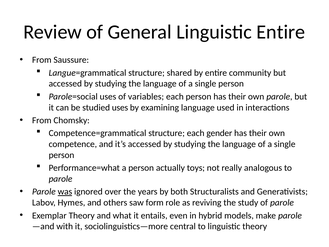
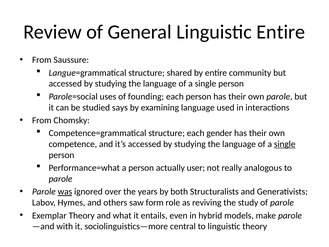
variables: variables -> founding
studied uses: uses -> says
single at (285, 144) underline: none -> present
toys: toys -> user
